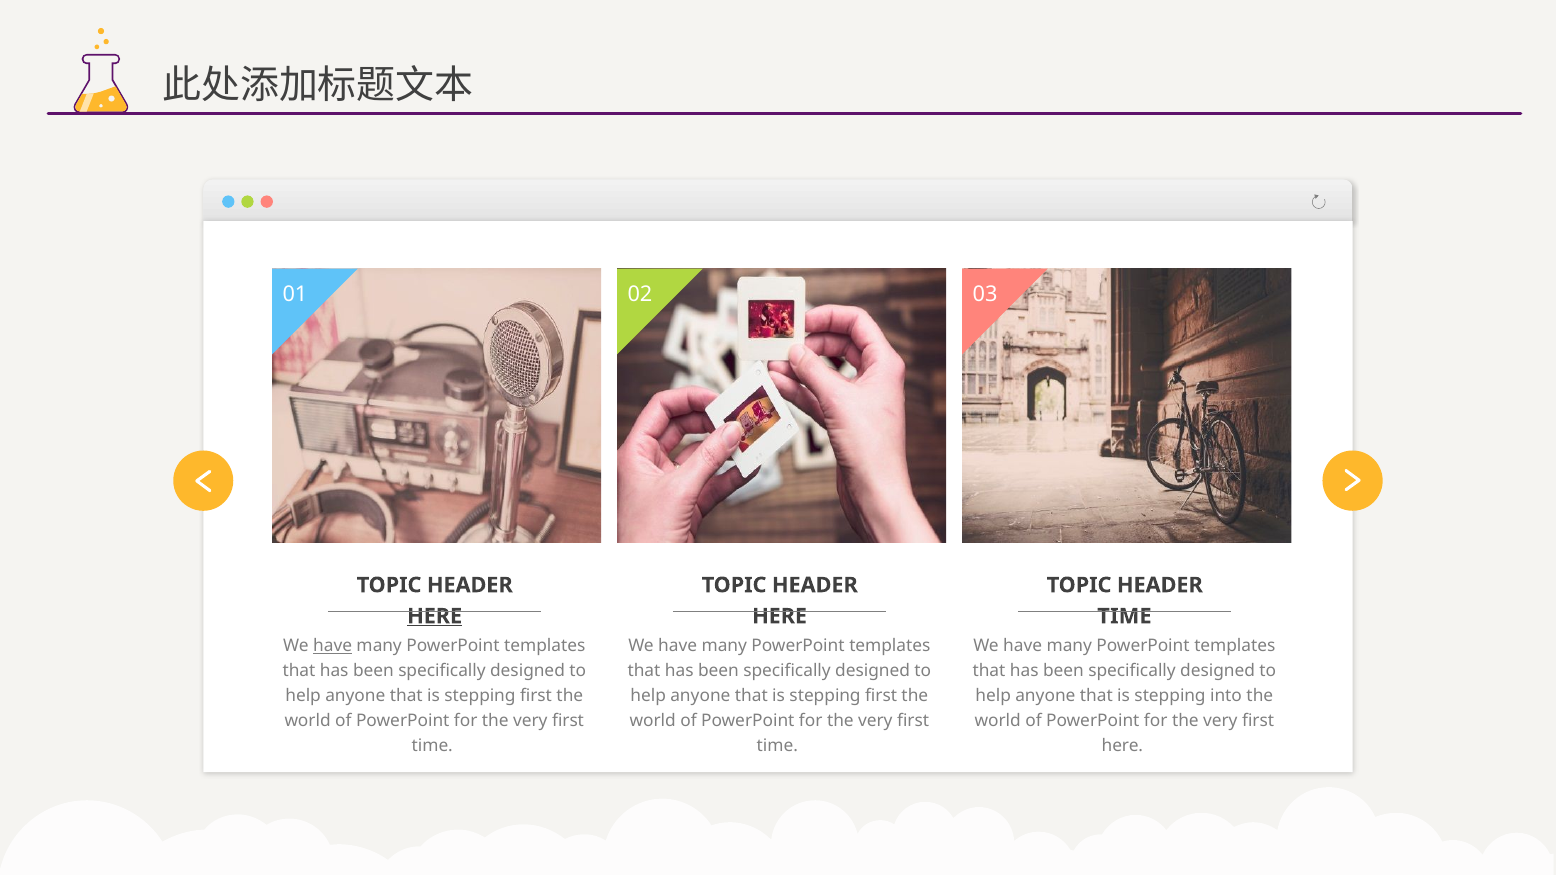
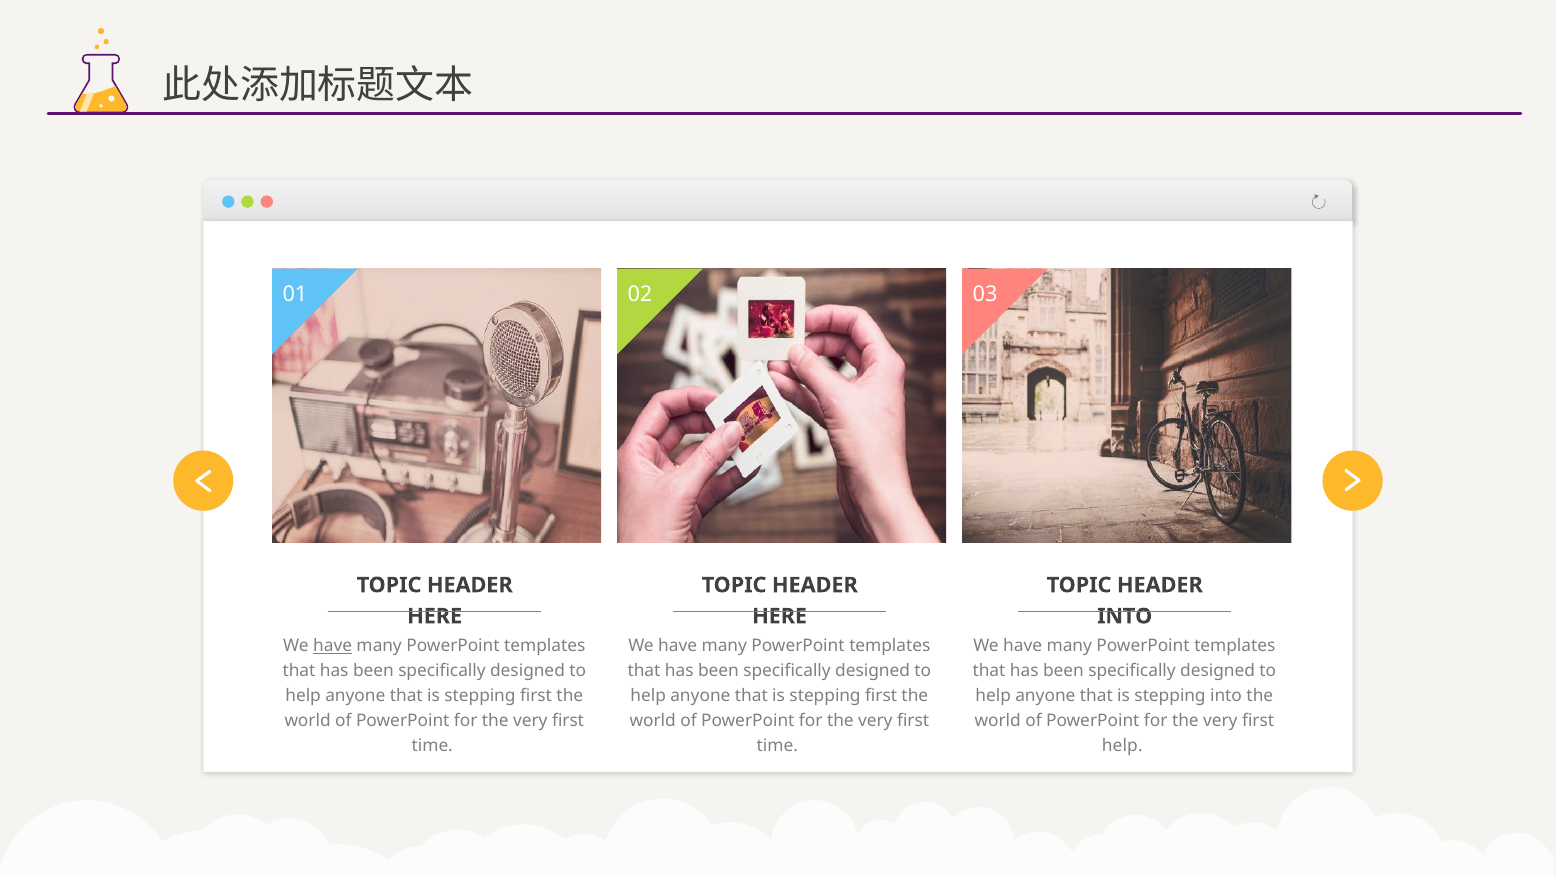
HERE at (435, 616) underline: present -> none
TIME at (1124, 616): TIME -> INTO
here at (1122, 746): here -> help
